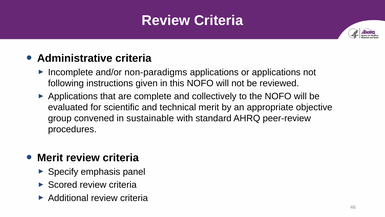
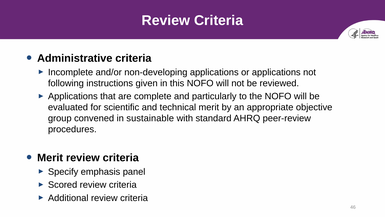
non-paradigms: non-paradigms -> non-developing
collectively: collectively -> particularly
